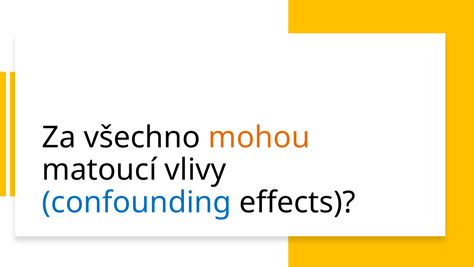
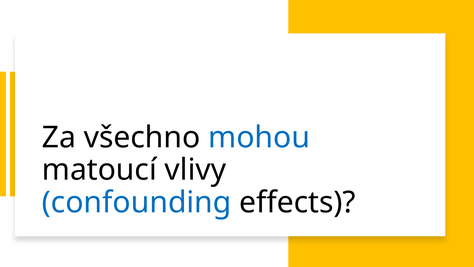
mohou colour: orange -> blue
